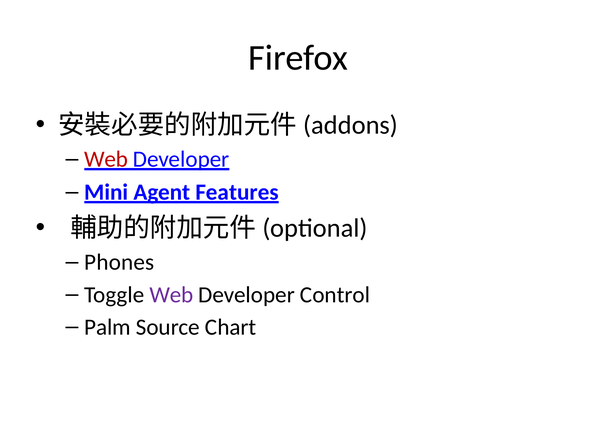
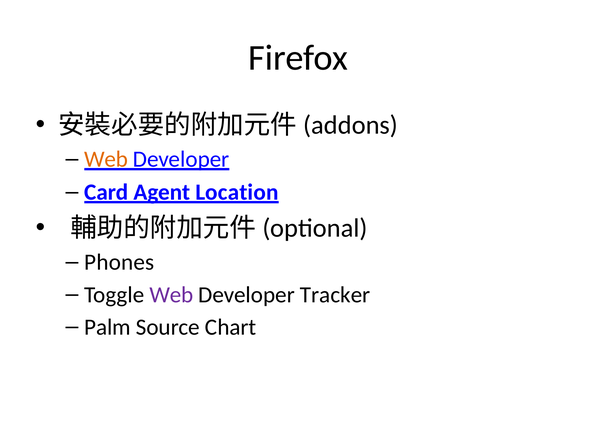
Web at (106, 159) colour: red -> orange
Mini: Mini -> Card
Features: Features -> Location
Control: Control -> Tracker
